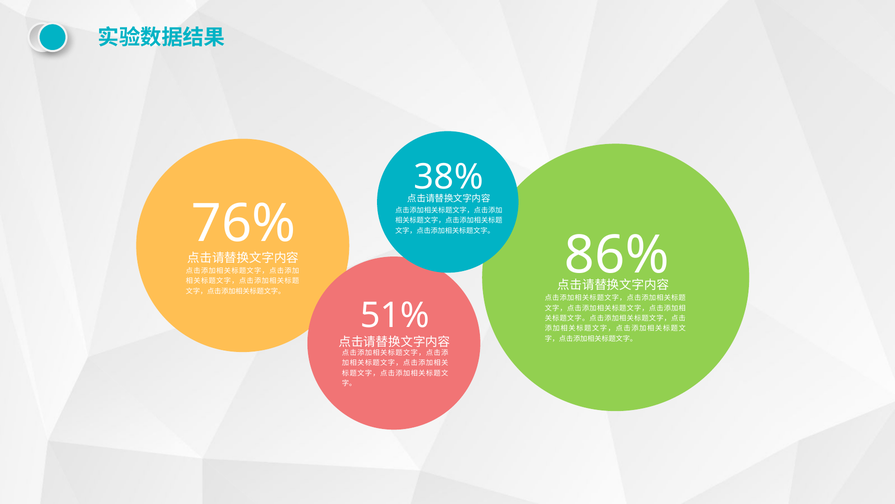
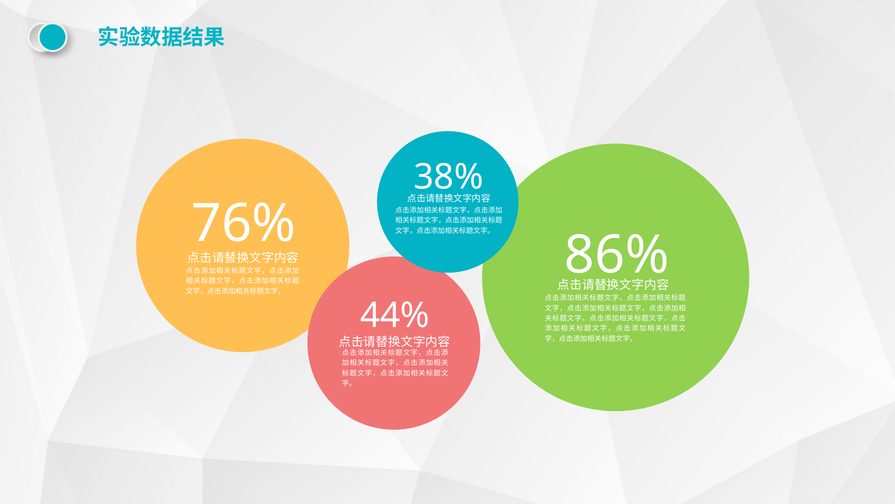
51%: 51% -> 44%
